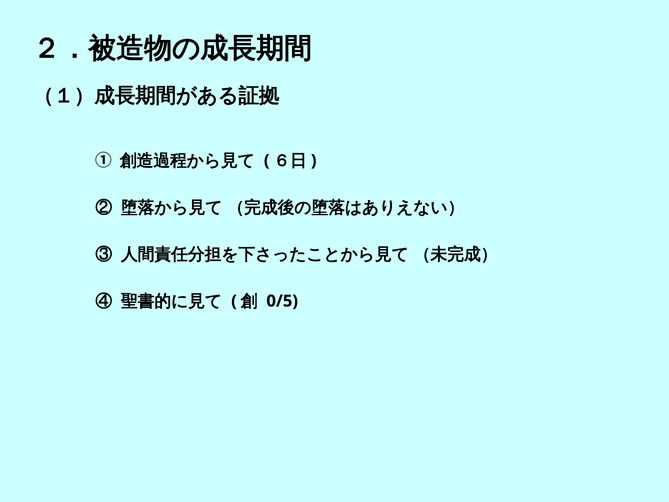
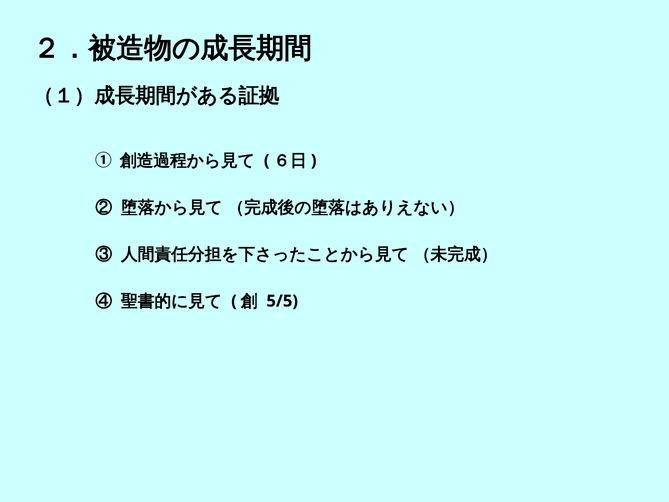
0/5: 0/5 -> 5/5
